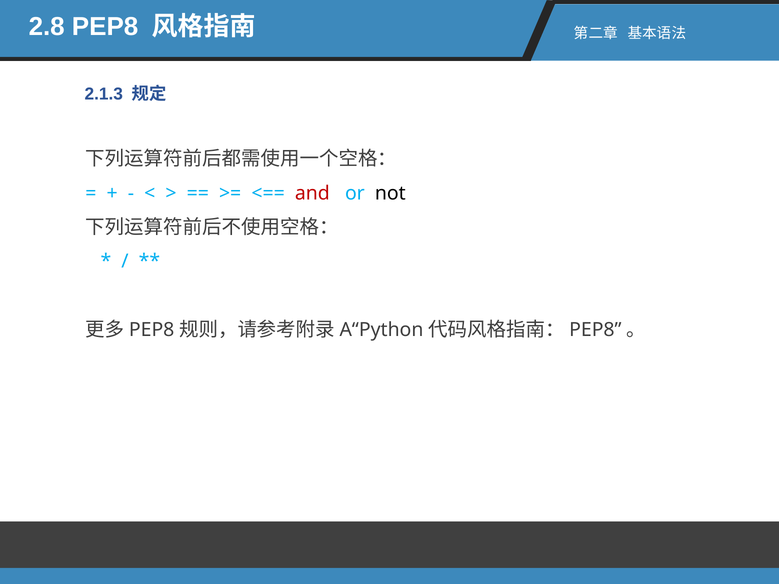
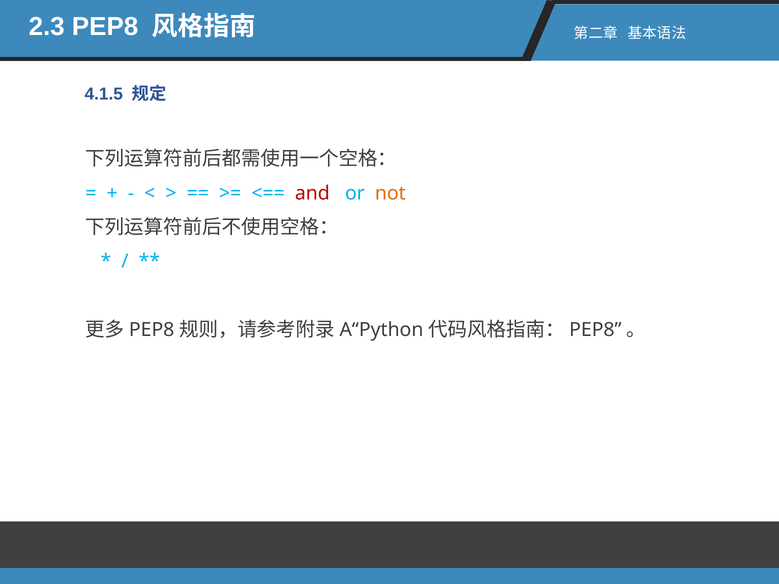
2.8: 2.8 -> 2.3
2.1.3: 2.1.3 -> 4.1.5
not colour: black -> orange
